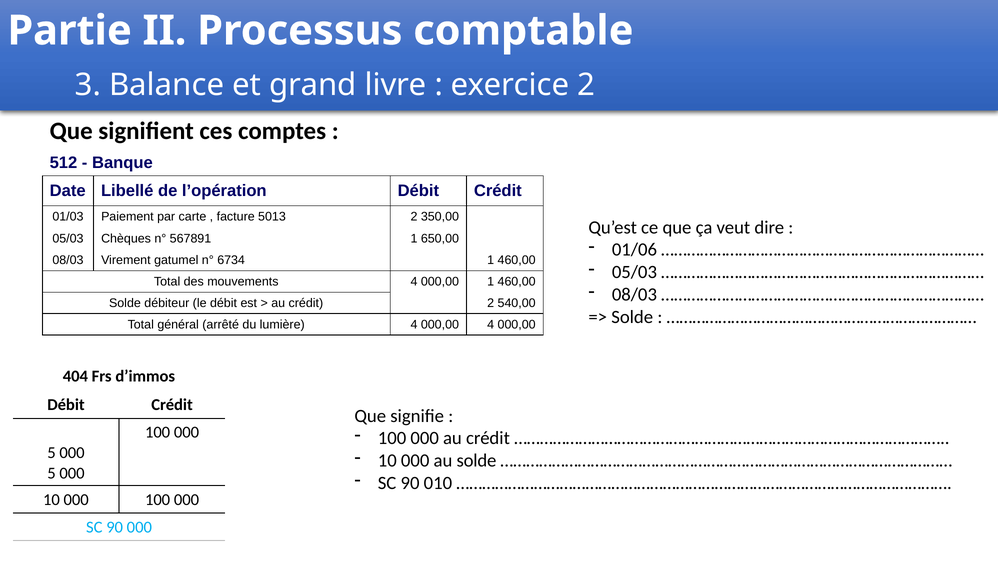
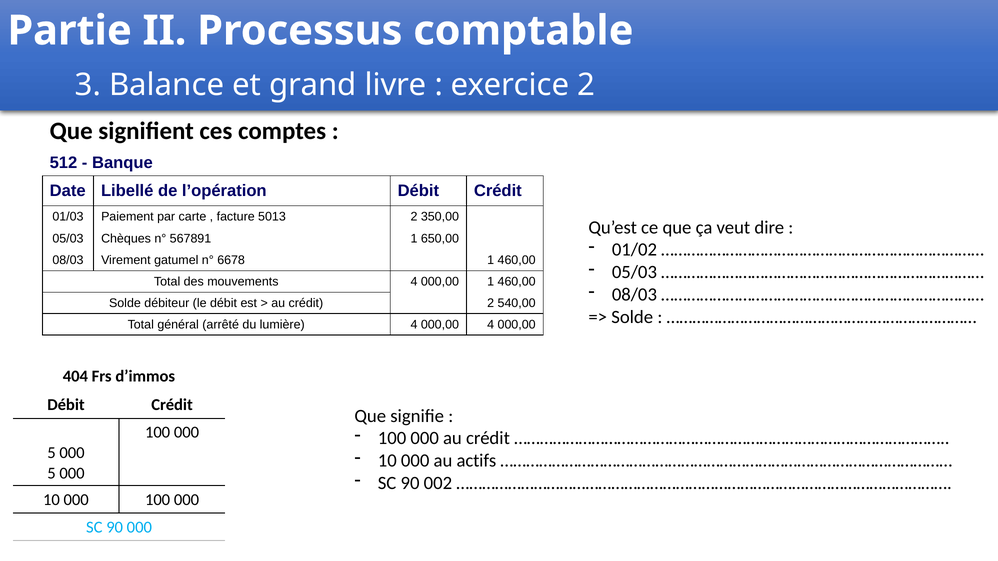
01/06: 01/06 -> 01/02
6734: 6734 -> 6678
au solde: solde -> actifs
010: 010 -> 002
